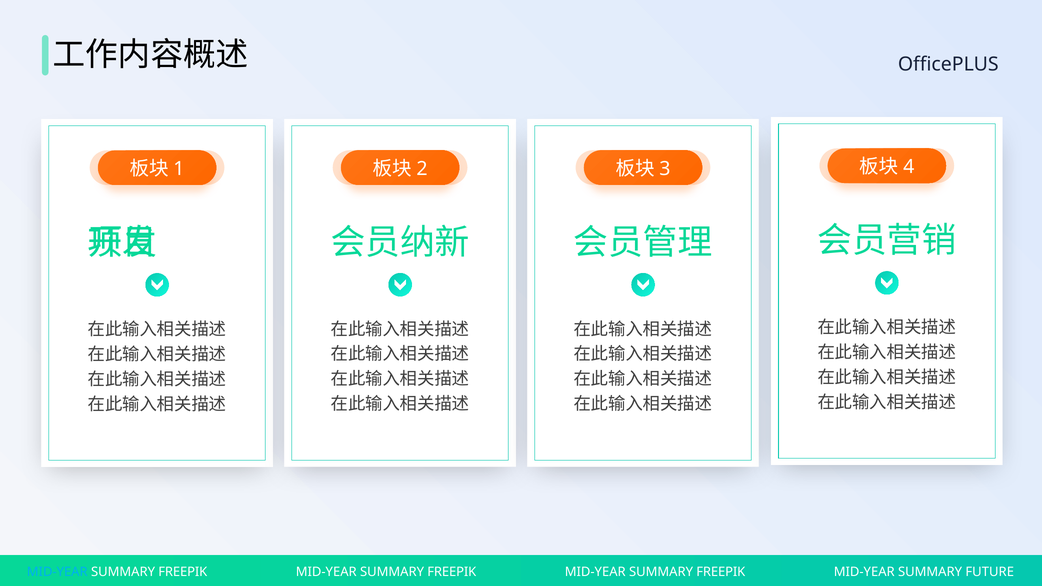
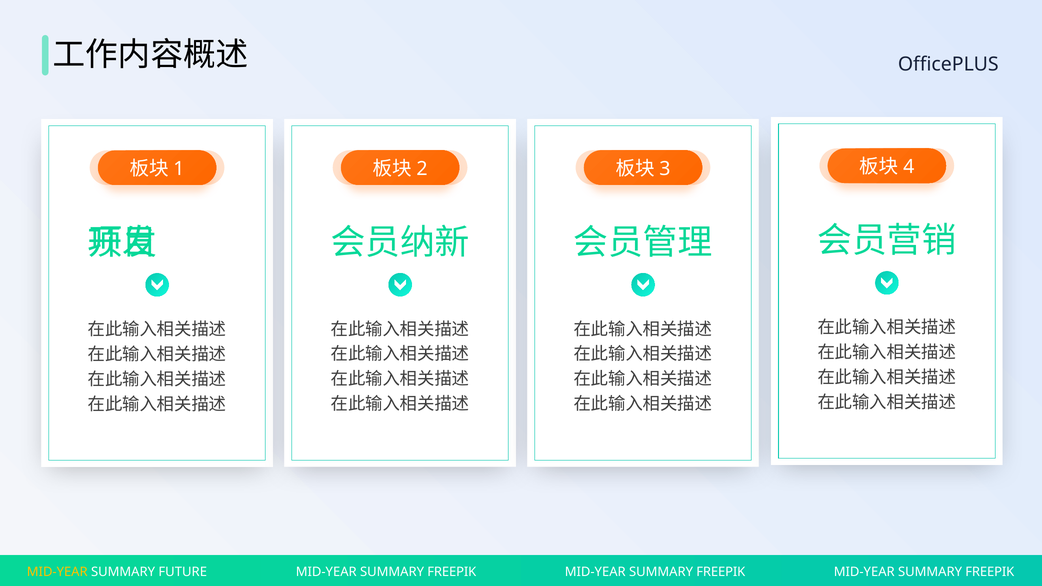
MID-YEAR at (57, 572) colour: light blue -> yellow
FREEPIK at (183, 572): FREEPIK -> FUTURE
FUTURE at (990, 572): FUTURE -> FREEPIK
